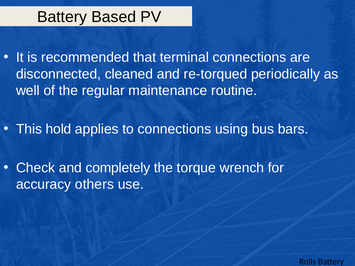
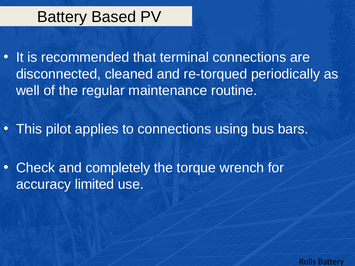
hold: hold -> pilot
others: others -> limited
